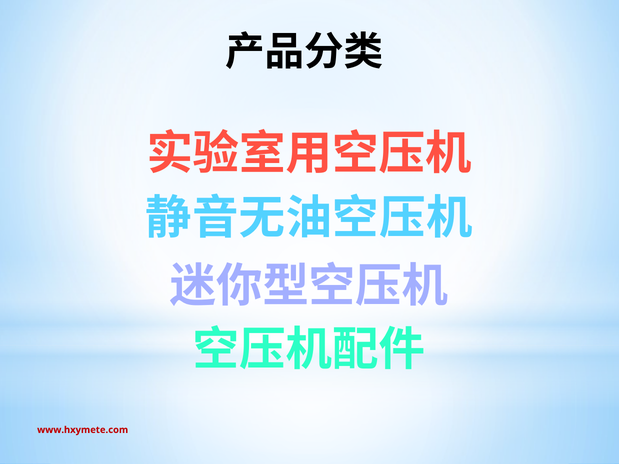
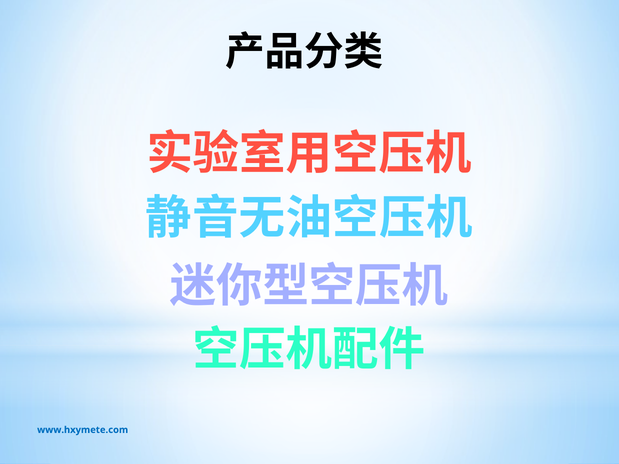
www.hxymete.com colour: red -> blue
